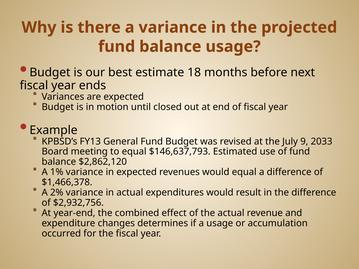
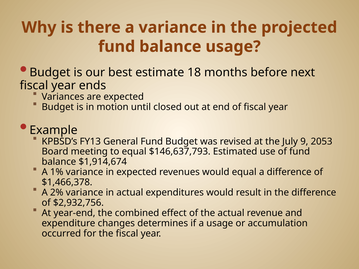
2033: 2033 -> 2053
$2,862,120: $2,862,120 -> $1,914,674
